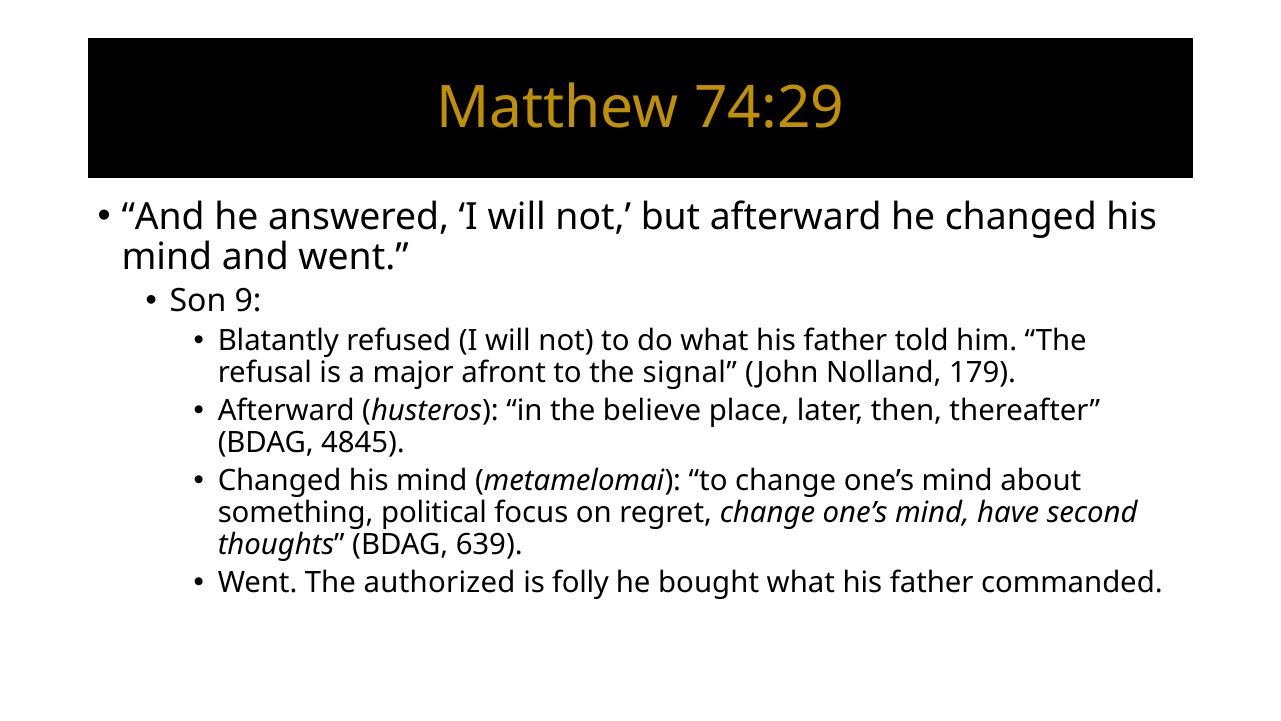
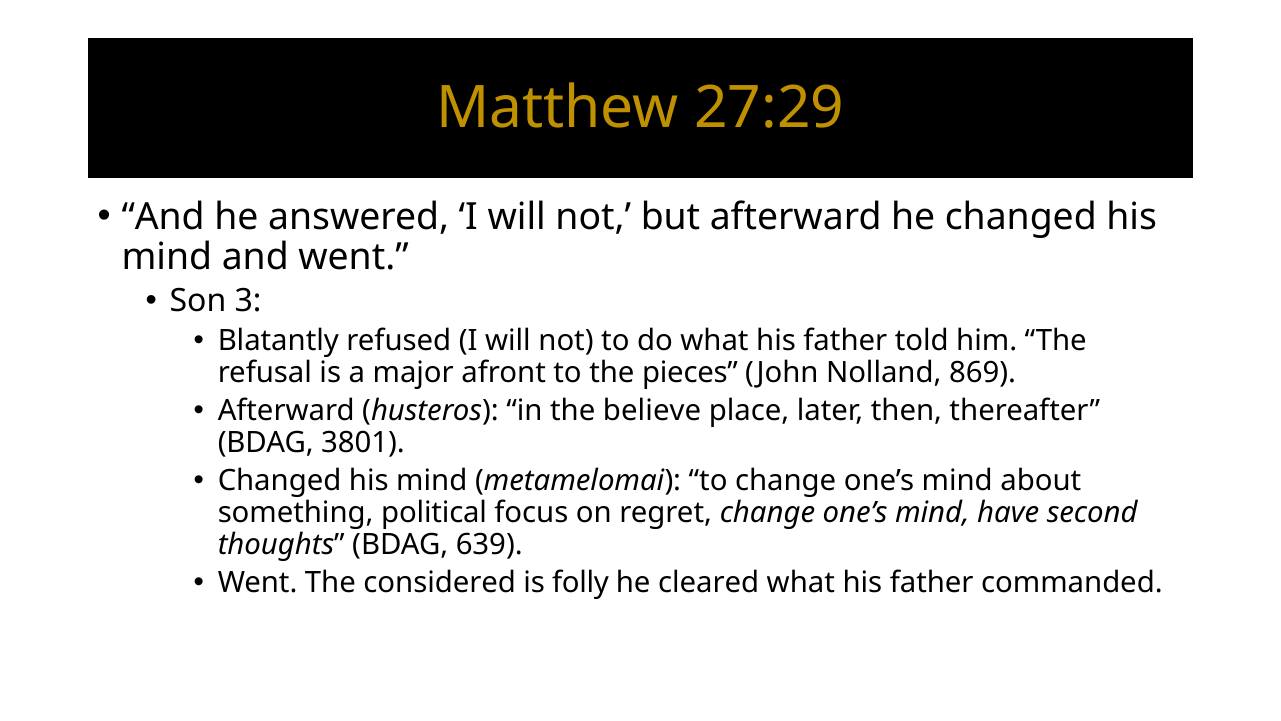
74:29: 74:29 -> 27:29
9: 9 -> 3
signal: signal -> pieces
179: 179 -> 869
4845: 4845 -> 3801
authorized: authorized -> considered
bought: bought -> cleared
